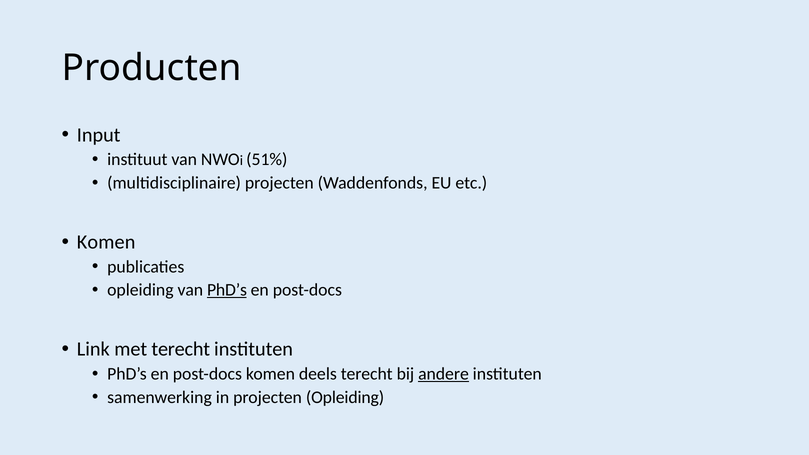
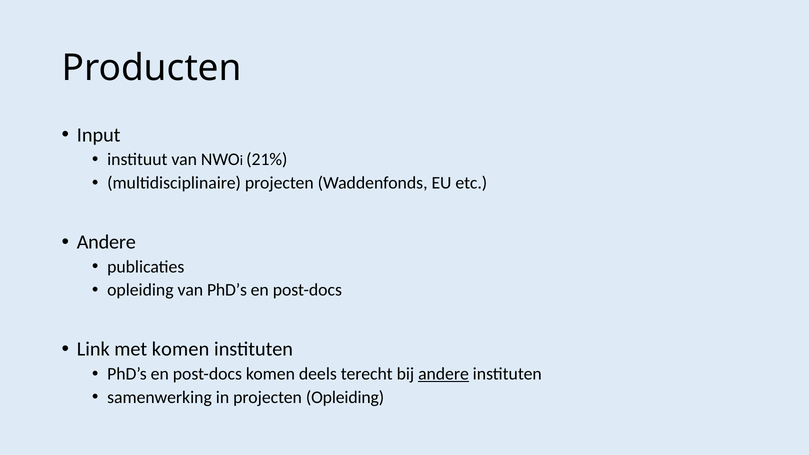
51%: 51% -> 21%
Komen at (106, 242): Komen -> Andere
PhD’s at (227, 290) underline: present -> none
met terecht: terecht -> komen
